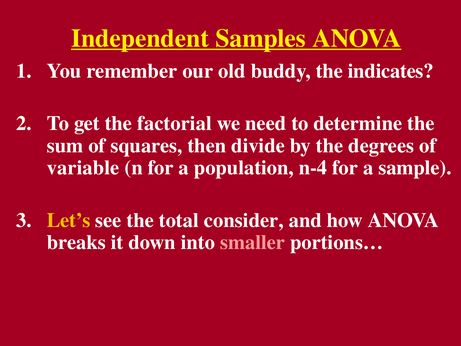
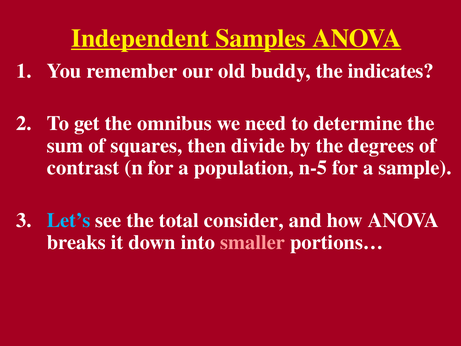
factorial: factorial -> omnibus
variable: variable -> contrast
n-4: n-4 -> n-5
Let’s colour: yellow -> light blue
